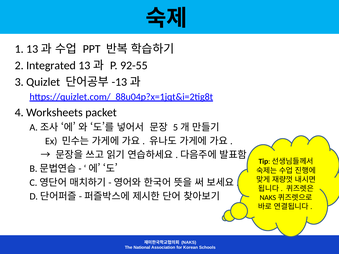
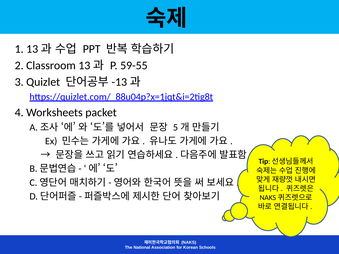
Integrated: Integrated -> Classroom
92-55: 92-55 -> 59-55
